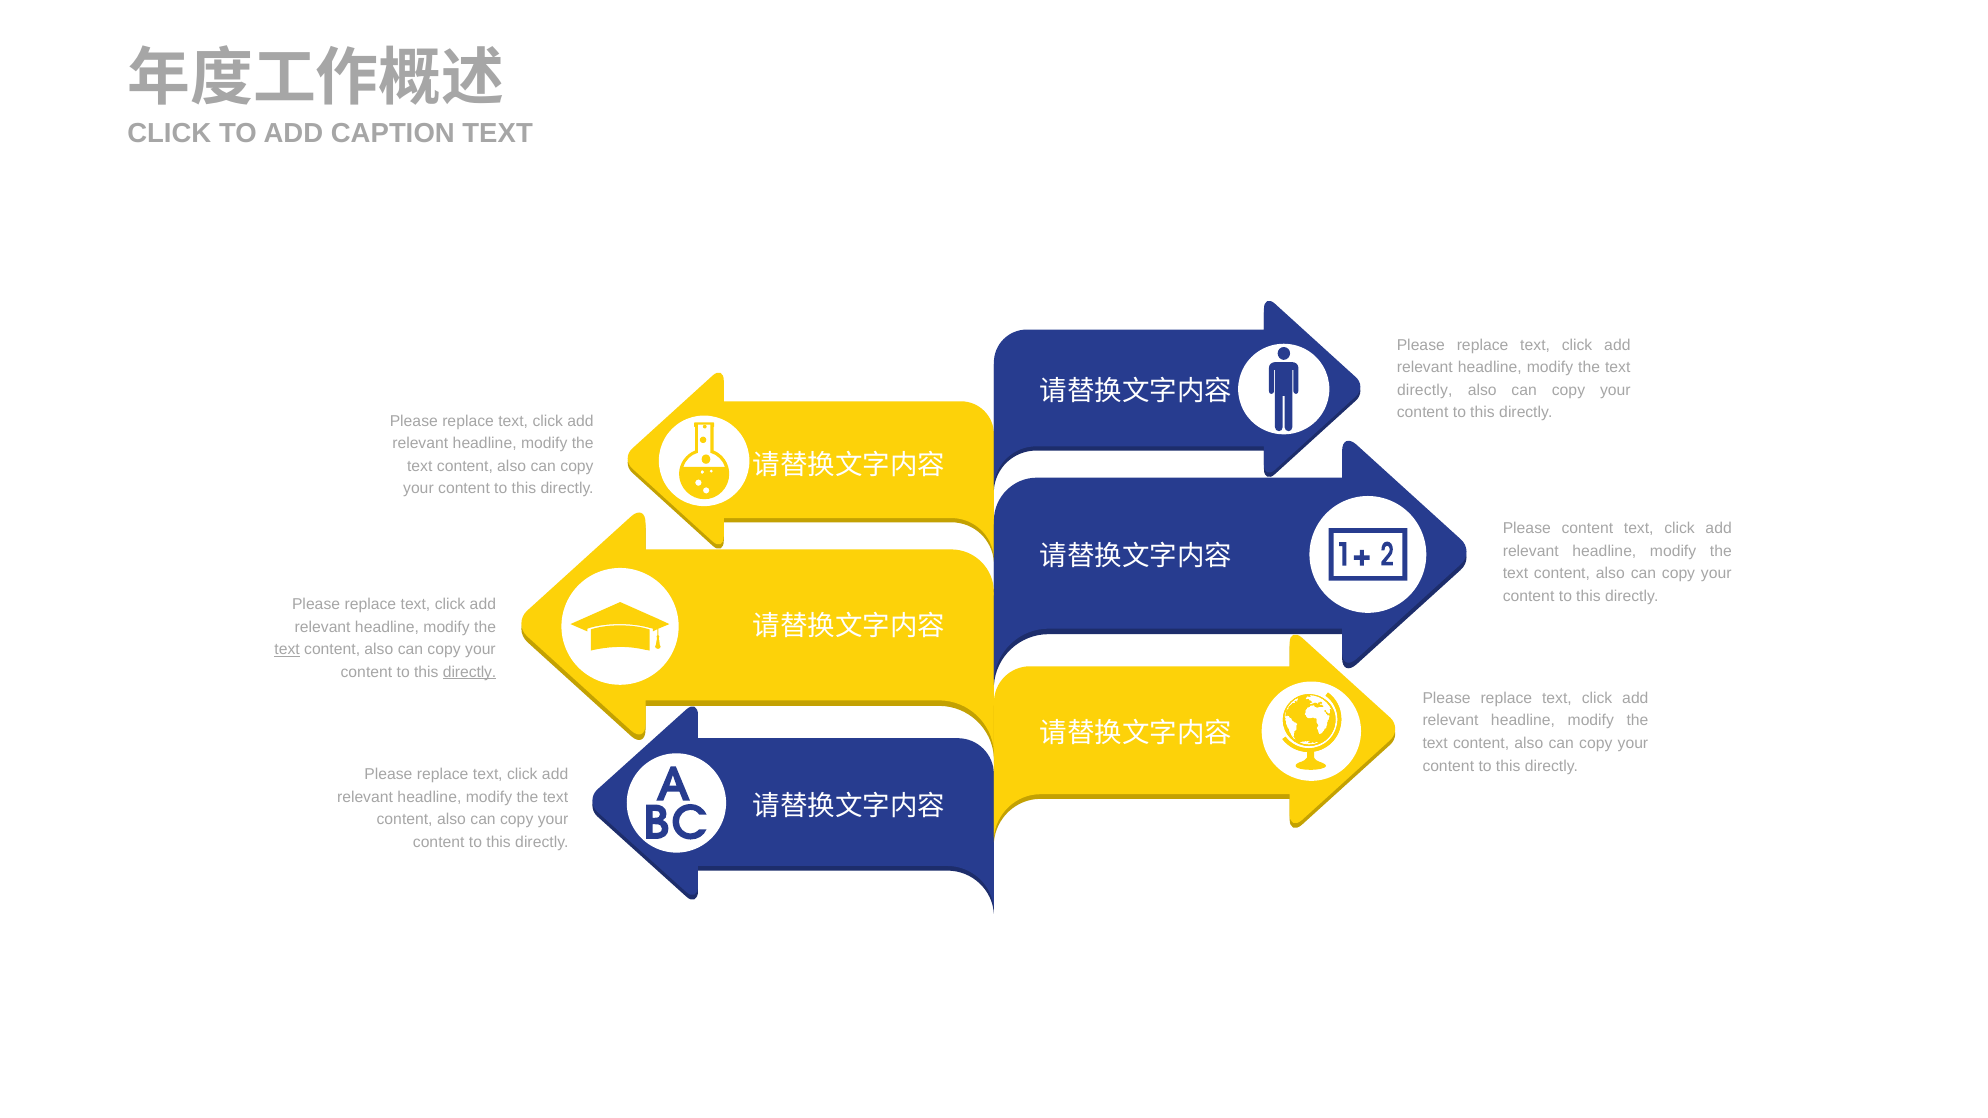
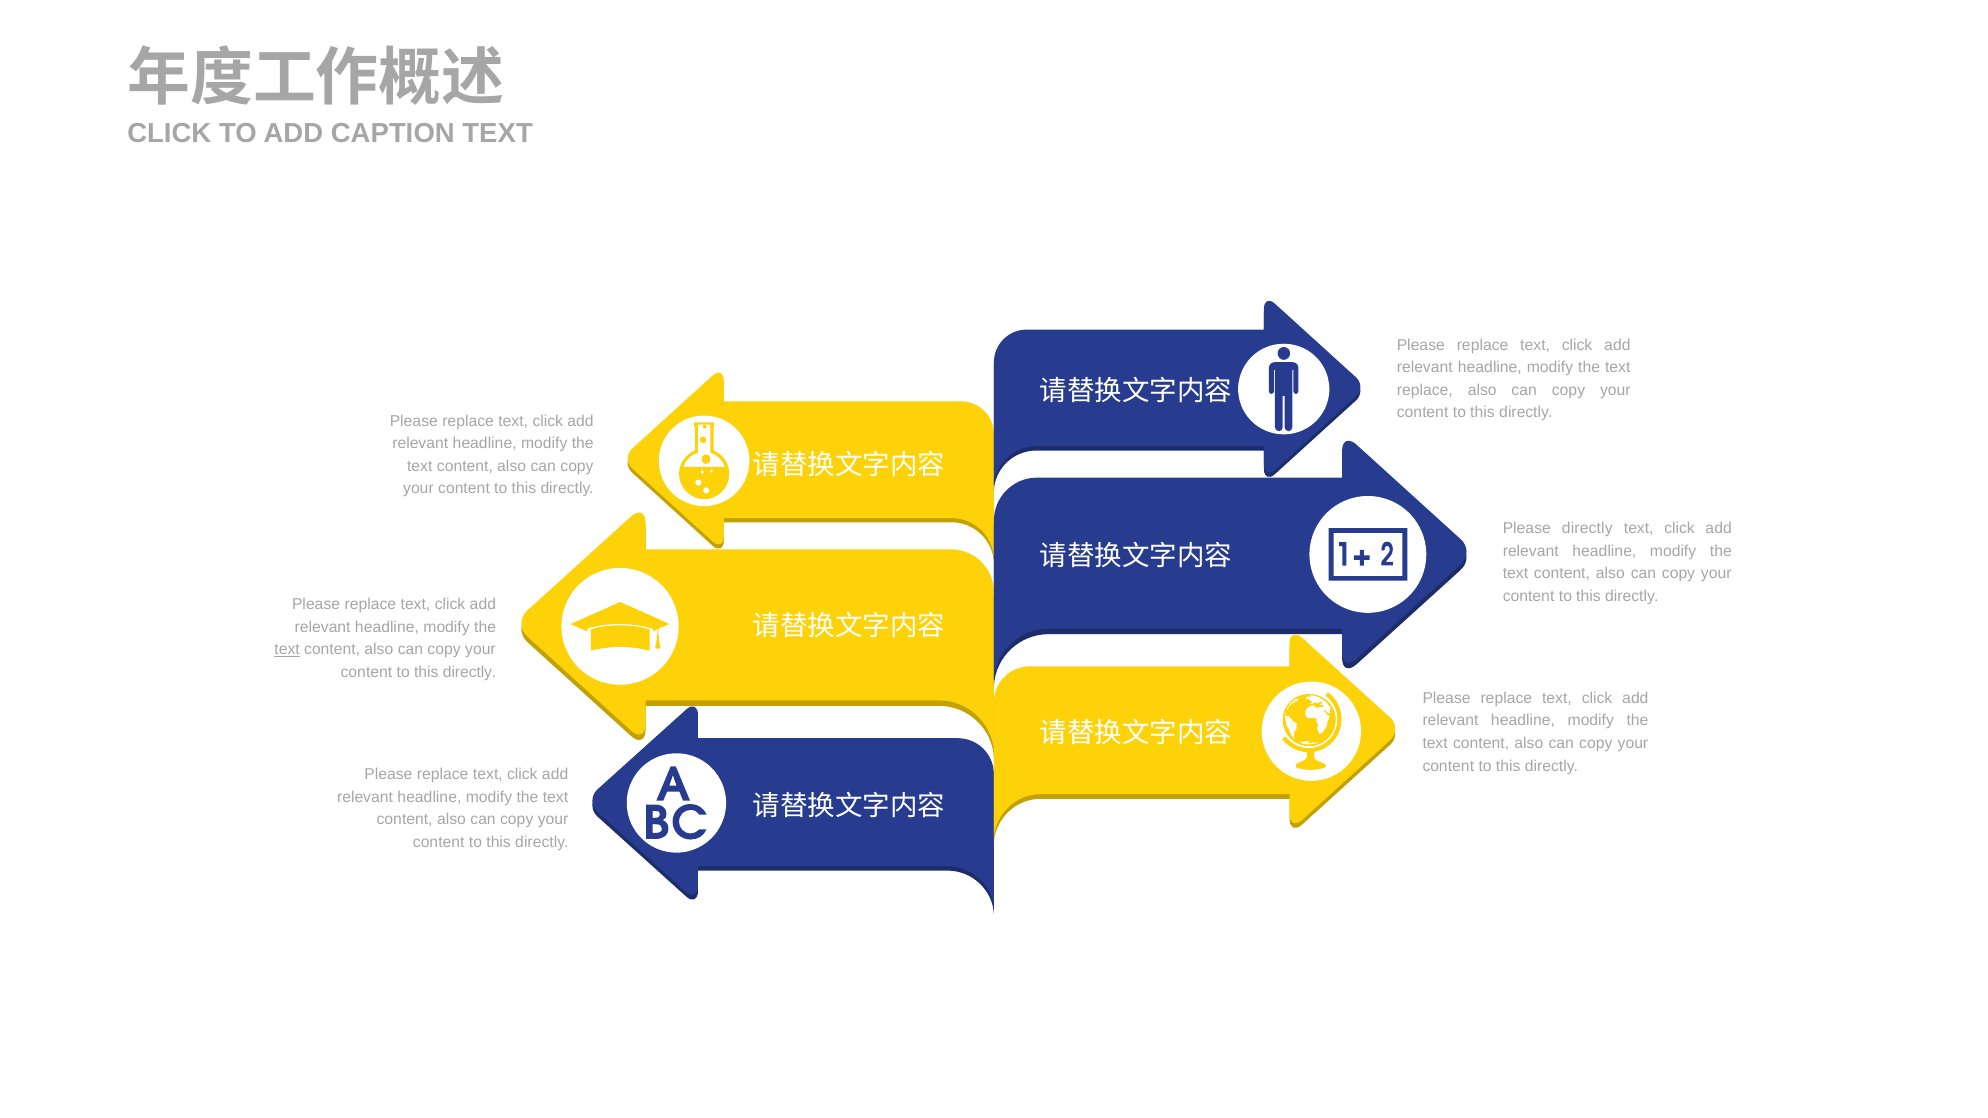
directly at (1425, 390): directly -> replace
Please content: content -> directly
directly at (470, 672) underline: present -> none
